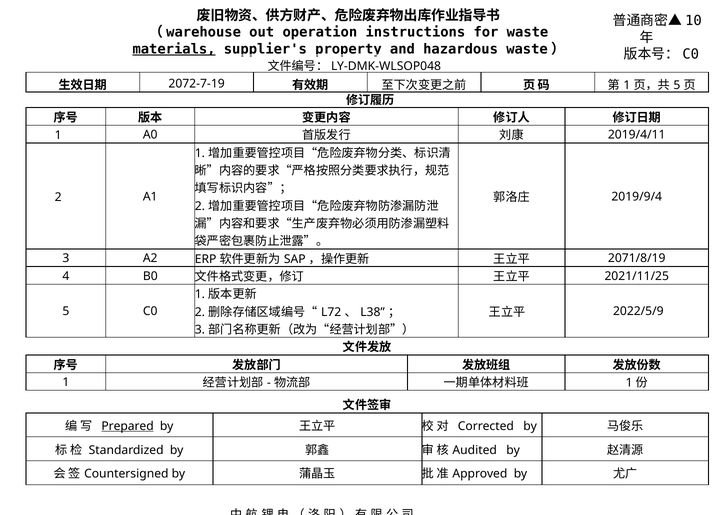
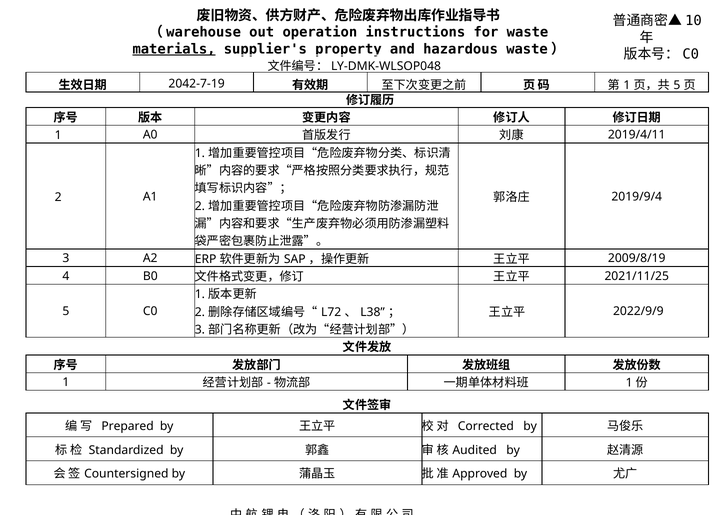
2072-7-19: 2072-7-19 -> 2042-7-19
2071/8/19: 2071/8/19 -> 2009/8/19
2022/5/9: 2022/5/9 -> 2022/9/9
Prepared underline: present -> none
